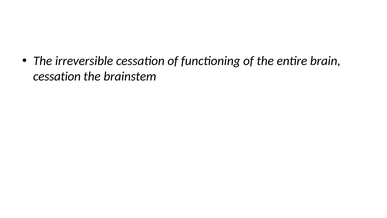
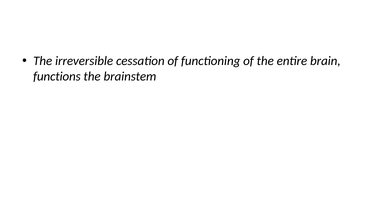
cessation at (57, 76): cessation -> functions
